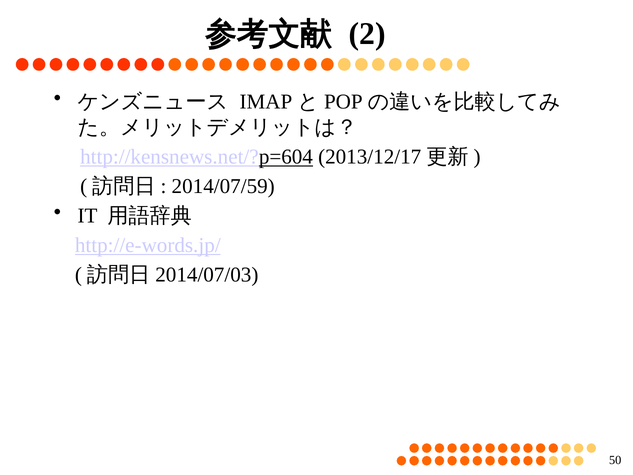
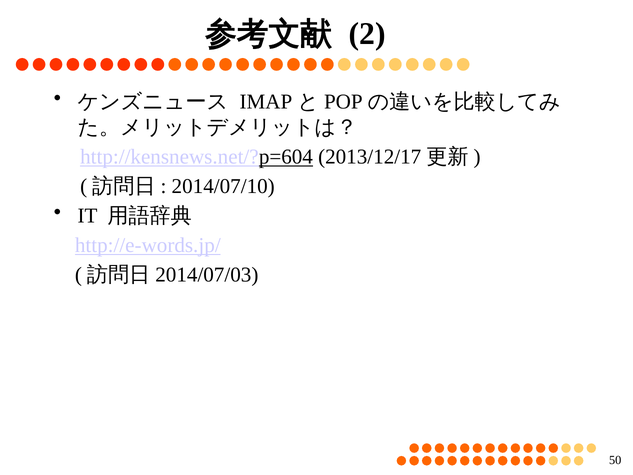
2014/07/59: 2014/07/59 -> 2014/07/10
